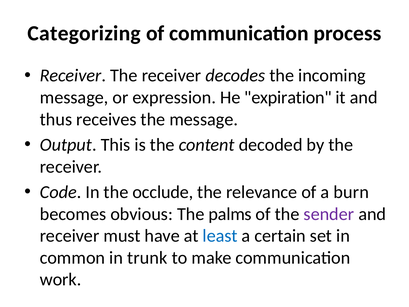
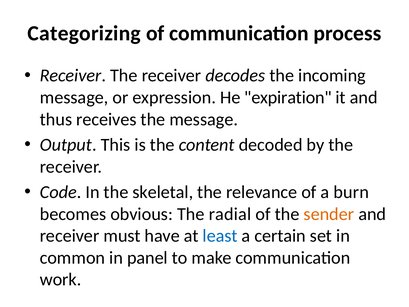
occlude: occlude -> skeletal
palms: palms -> radial
sender colour: purple -> orange
trunk: trunk -> panel
